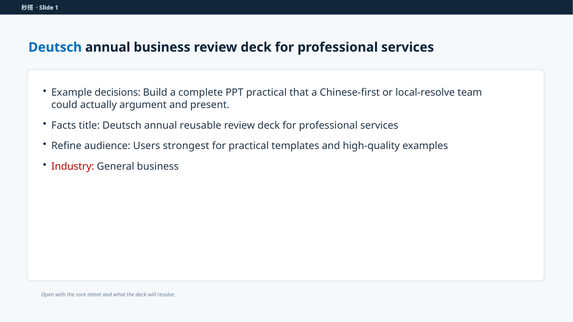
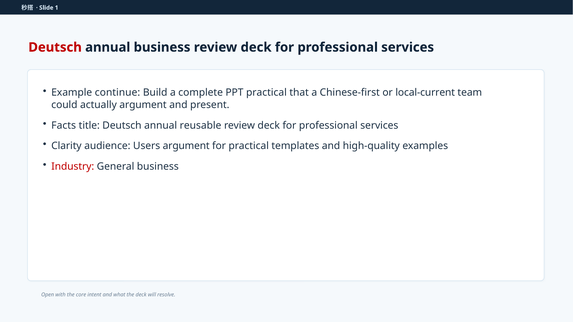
Deutsch at (55, 47) colour: blue -> red
decisions: decisions -> continue
local-resolve: local-resolve -> local-current
Refine: Refine -> Clarity
Users strongest: strongest -> argument
